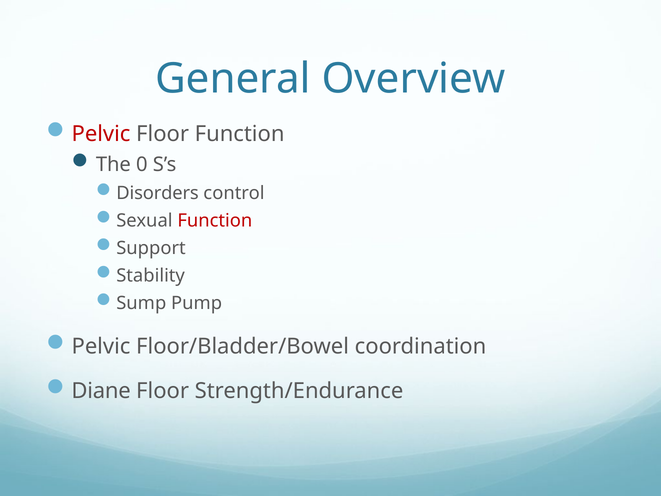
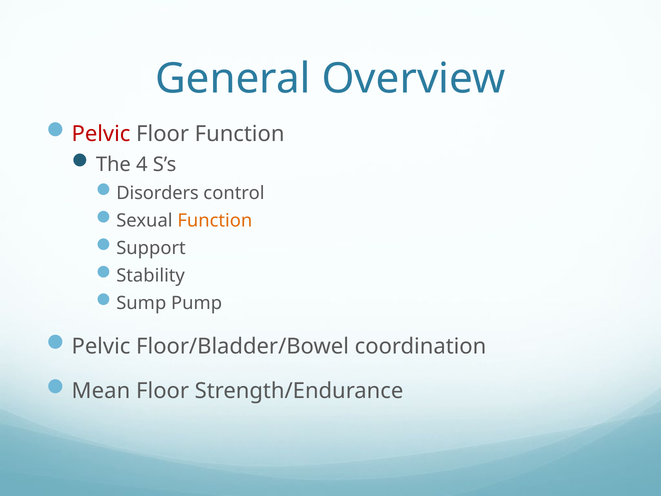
0: 0 -> 4
Function at (215, 221) colour: red -> orange
Diane: Diane -> Mean
